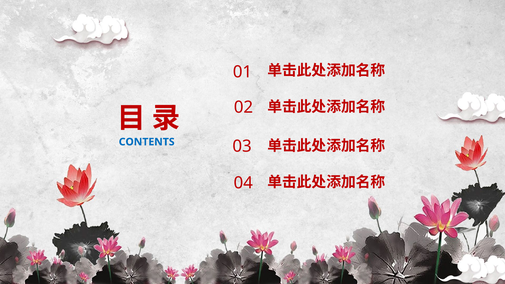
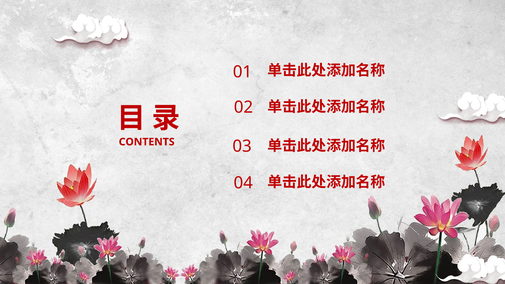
CONTENTS colour: blue -> red
